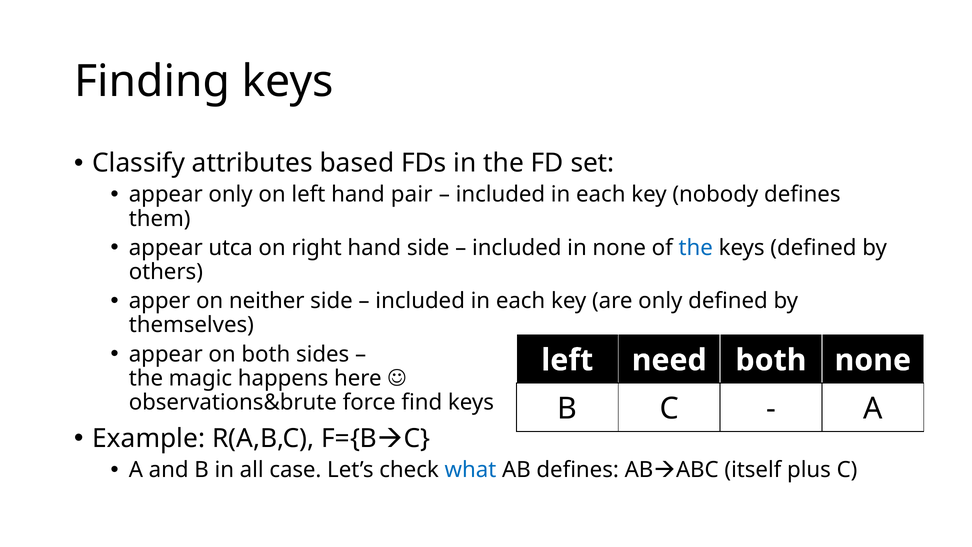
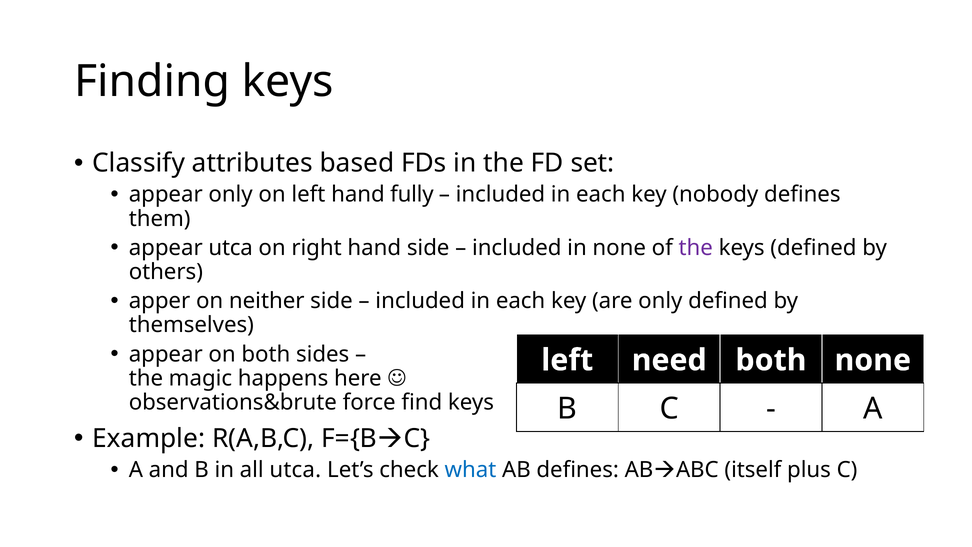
pair: pair -> fully
the at (696, 248) colour: blue -> purple
all case: case -> utca
